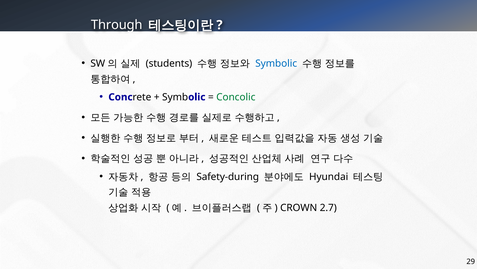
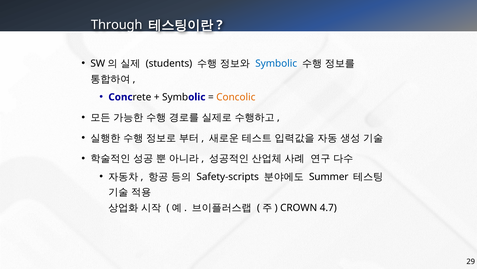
Concolic colour: green -> orange
Safety-during: Safety-during -> Safety-scripts
Hyundai: Hyundai -> Summer
2.7: 2.7 -> 4.7
